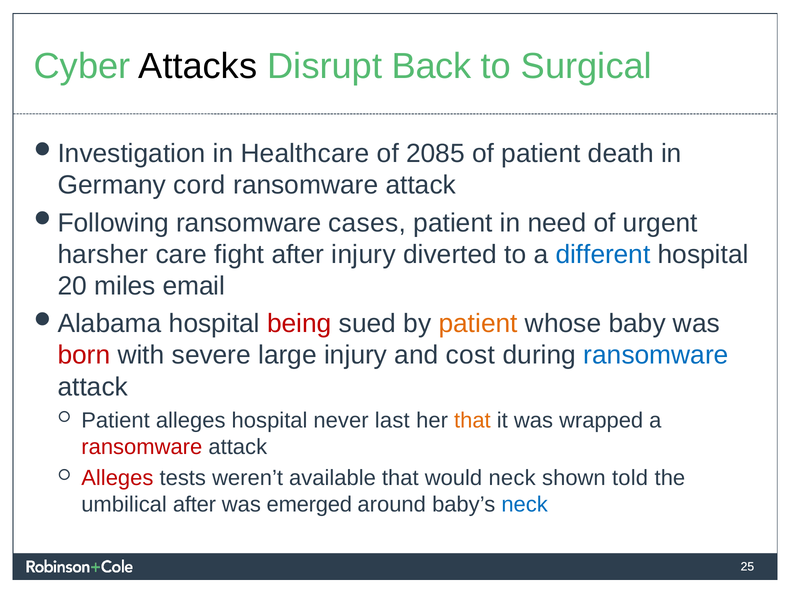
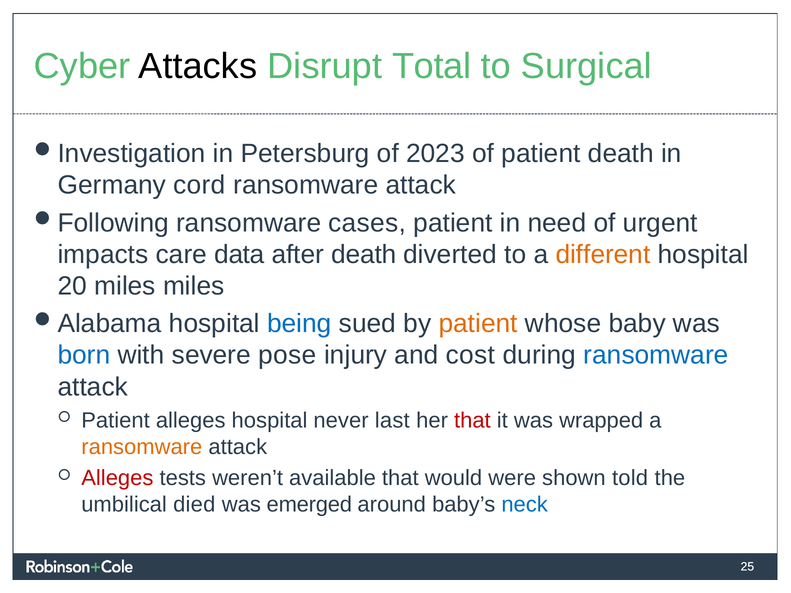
Back: Back -> Total
Healthcare: Healthcare -> Petersburg
2085: 2085 -> 2023
harsher: harsher -> impacts
fight: fight -> data
after injury: injury -> death
different colour: blue -> orange
miles email: email -> miles
being colour: red -> blue
born colour: red -> blue
large: large -> pose
that at (472, 421) colour: orange -> red
ransomware at (142, 447) colour: red -> orange
would neck: neck -> were
umbilical after: after -> died
